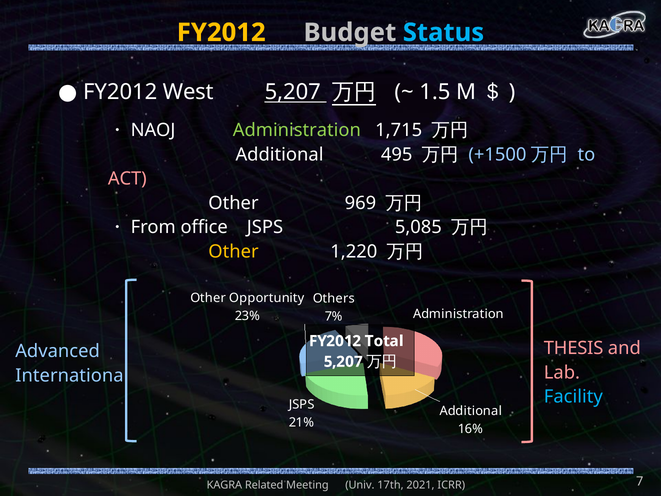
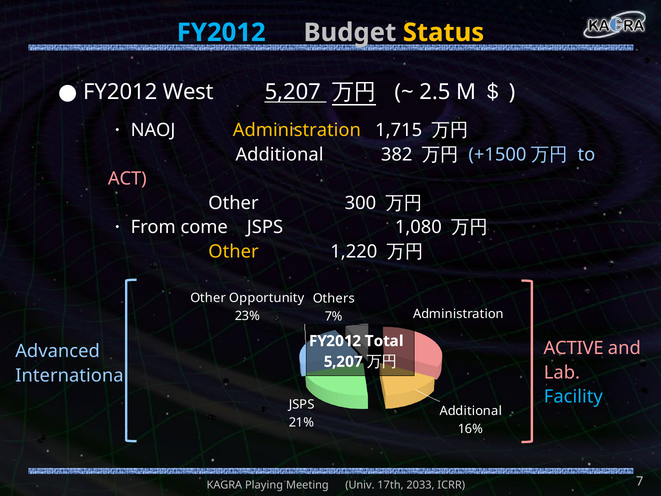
FY2012 at (221, 33) colour: yellow -> light blue
Status colour: light blue -> yellow
1.5: 1.5 -> 2.5
Administration at (297, 130) colour: light green -> yellow
495: 495 -> 382
969: 969 -> 300
office: office -> come
5,085: 5,085 -> 1,080
THESIS: THESIS -> ACTIVE
Related: Related -> Playing
2021: 2021 -> 2033
